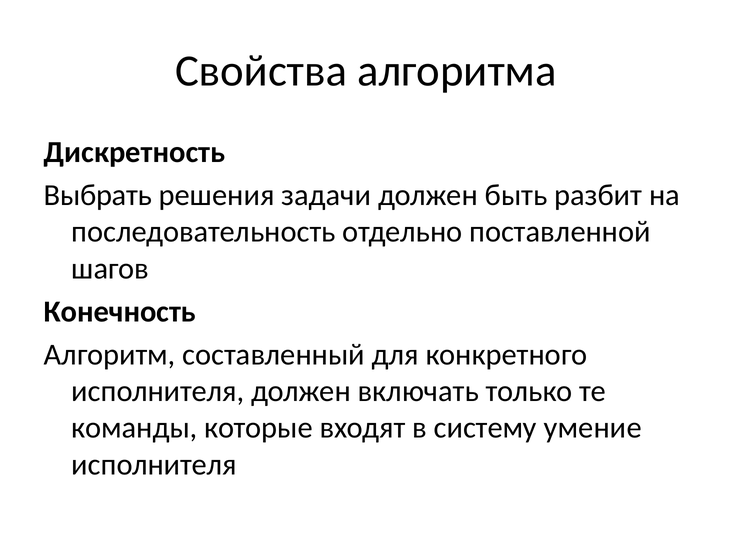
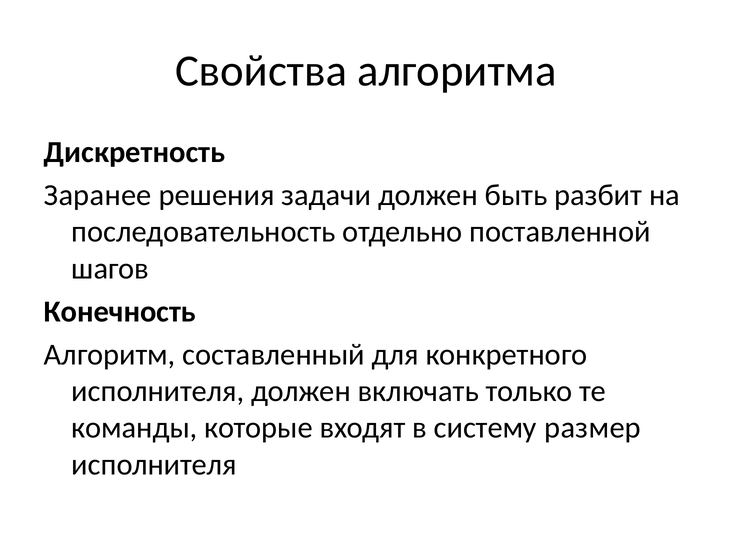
Выбрать: Выбрать -> Заранее
умение: умение -> размер
